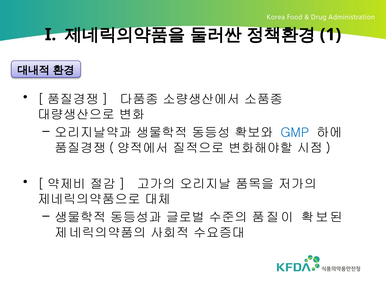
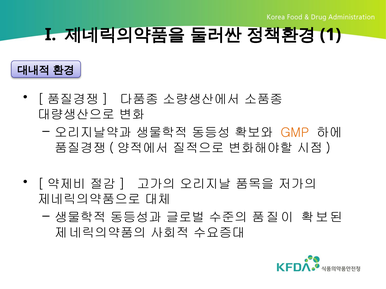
GMP colour: blue -> orange
